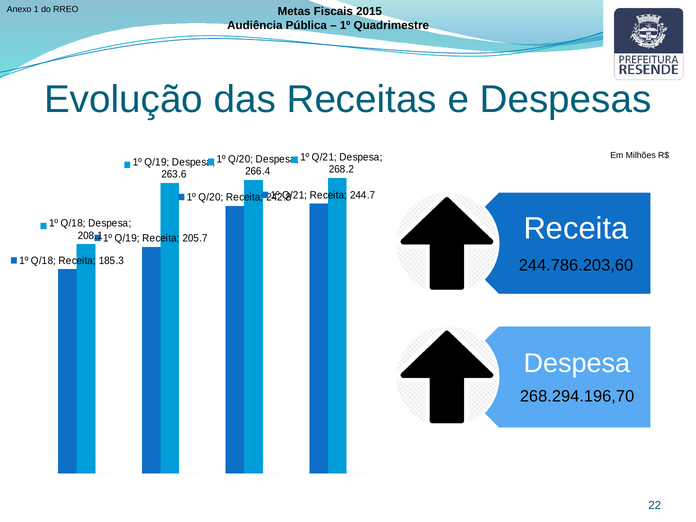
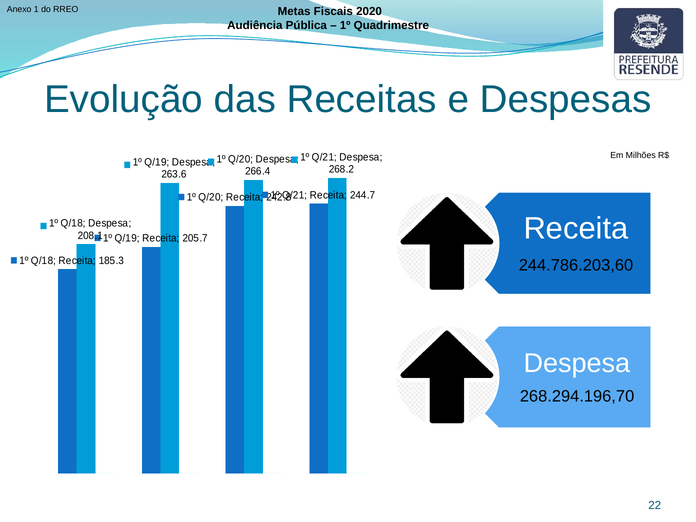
2015: 2015 -> 2020
